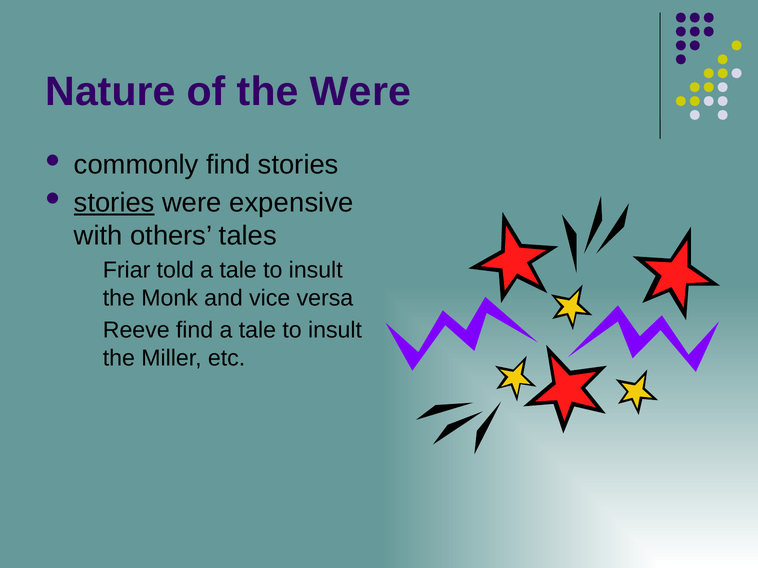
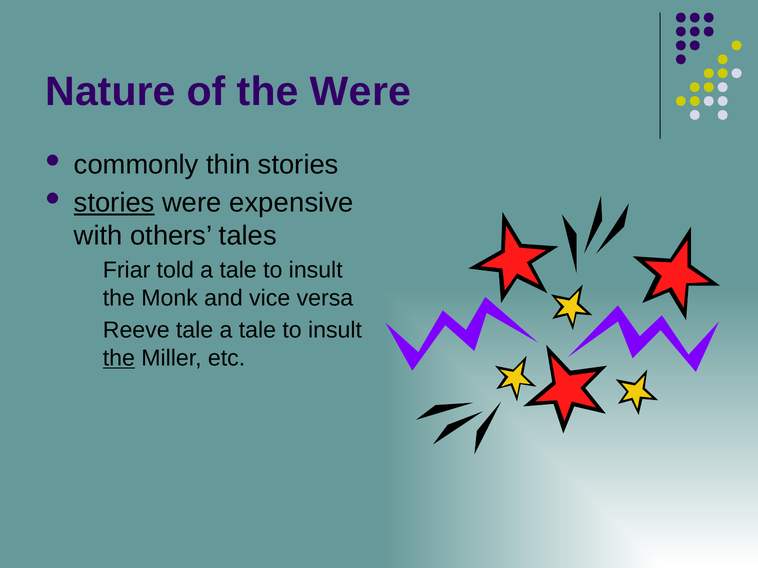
commonly find: find -> thin
Reeve find: find -> tale
the at (119, 358) underline: none -> present
